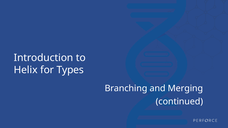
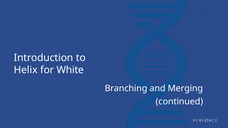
Types: Types -> White
